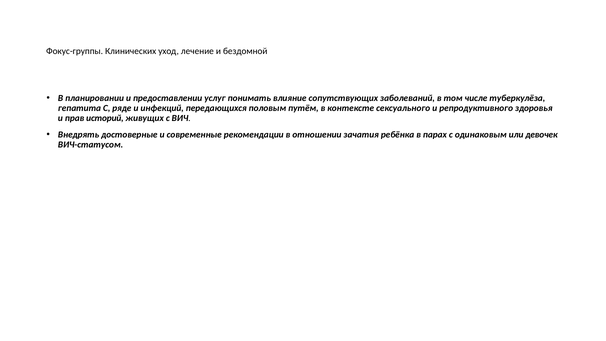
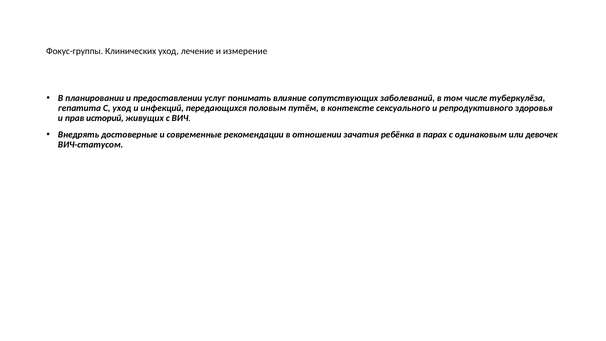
бездомной: бездомной -> измерение
С ряде: ряде -> уход
